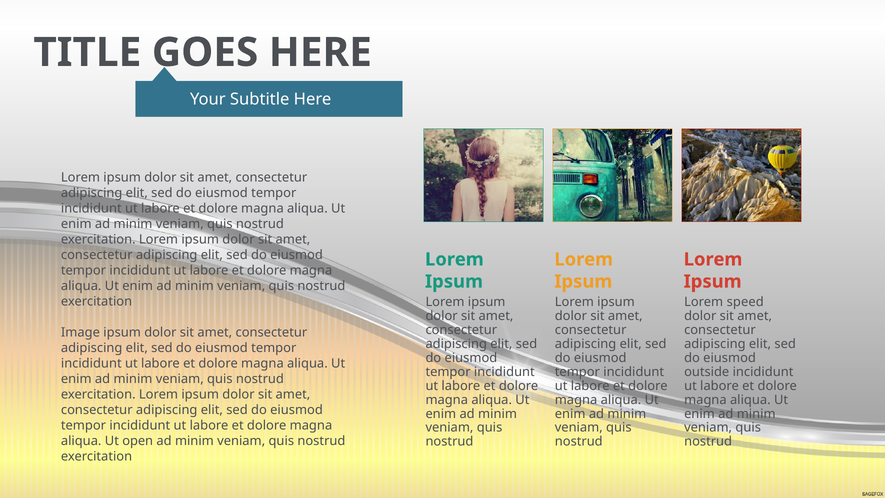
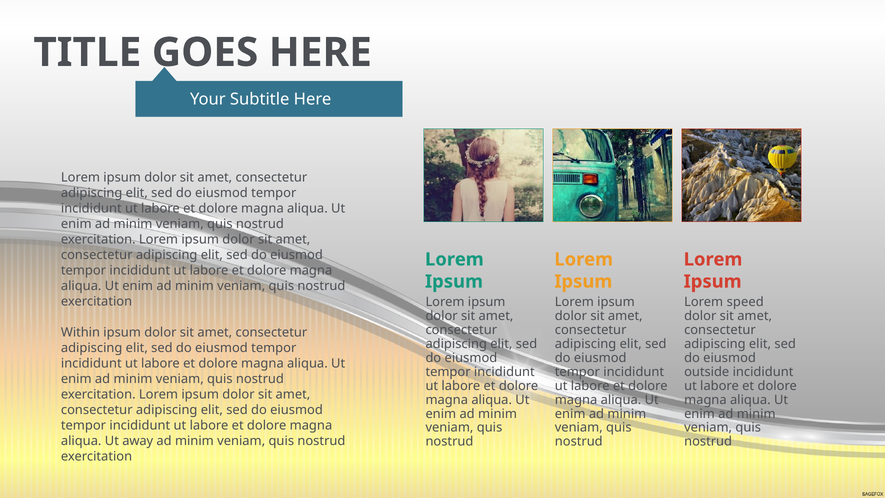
Image: Image -> Within
open: open -> away
